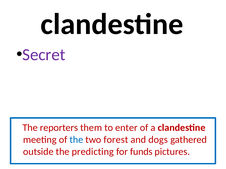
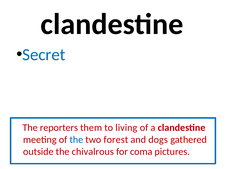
Secret colour: purple -> blue
enter: enter -> living
predicting: predicting -> chivalrous
funds: funds -> coma
